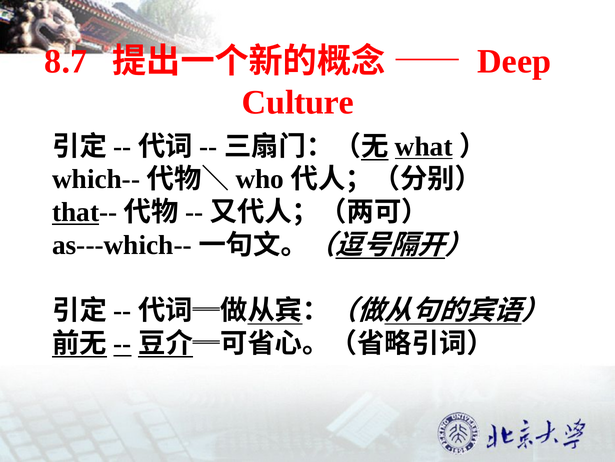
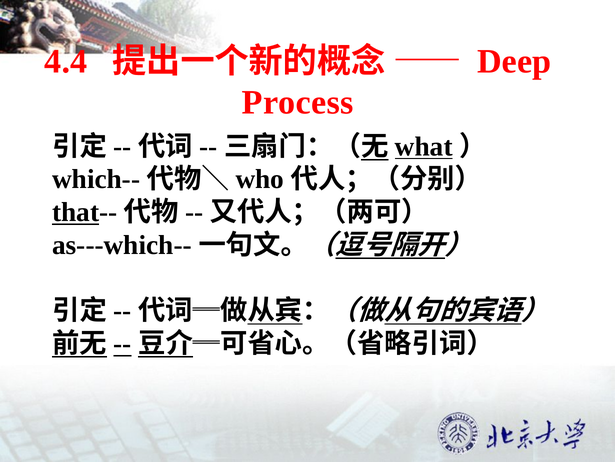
8.7: 8.7 -> 4.4
Culture: Culture -> Process
